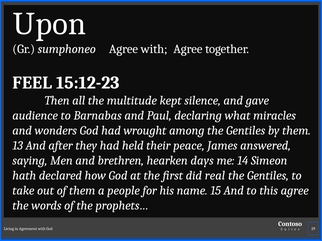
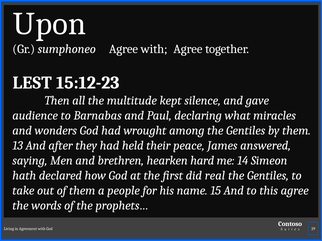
FEEL: FEEL -> LEST
days: days -> hard
